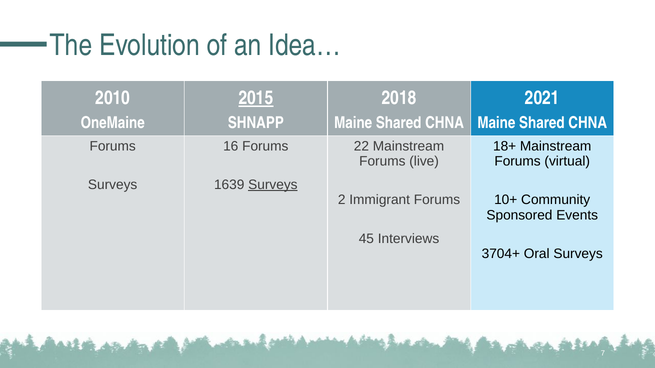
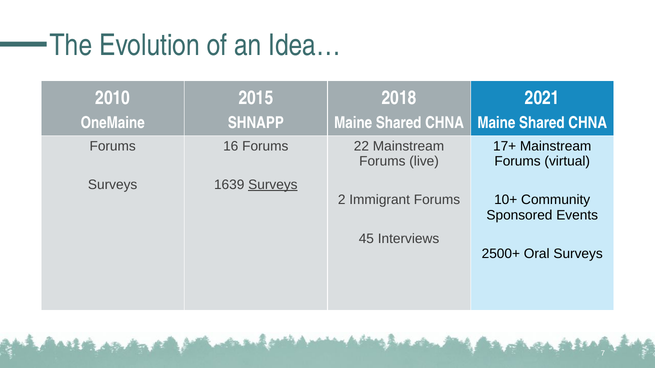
2015 underline: present -> none
18+: 18+ -> 17+
3704+: 3704+ -> 2500+
